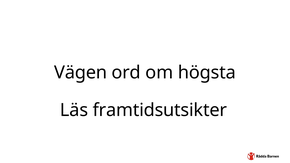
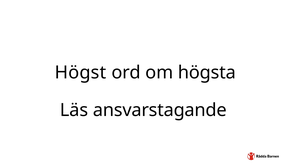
Vägen: Vägen -> Högst
framtidsutsikter: framtidsutsikter -> ansvarstagande
